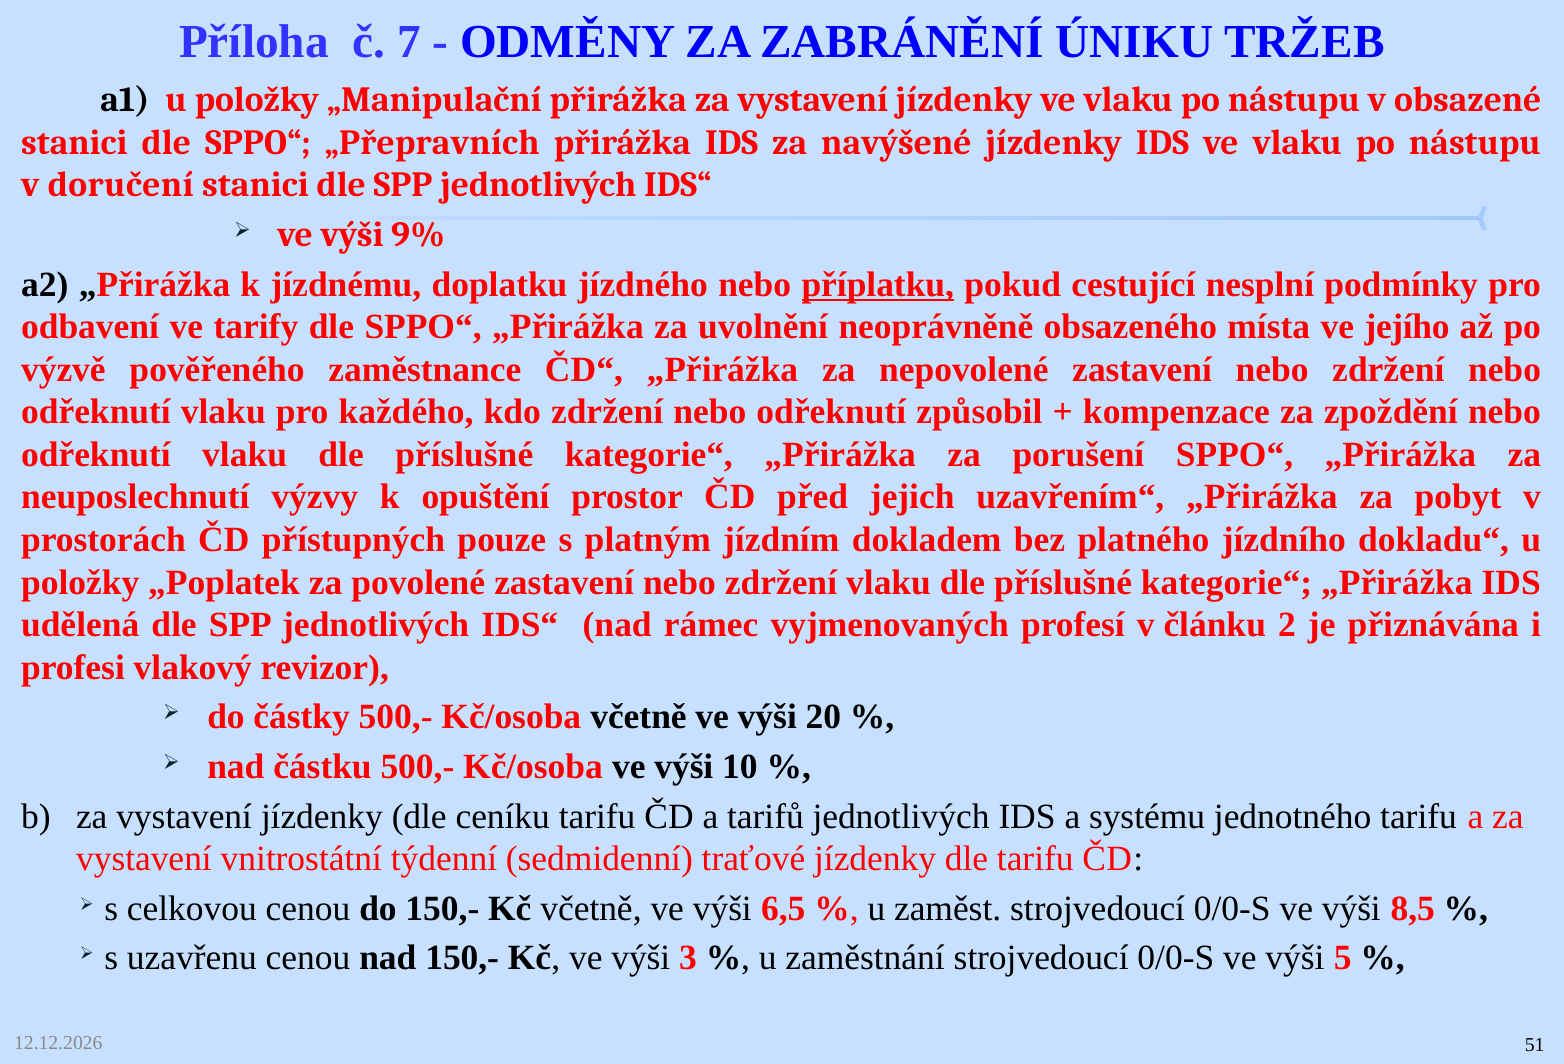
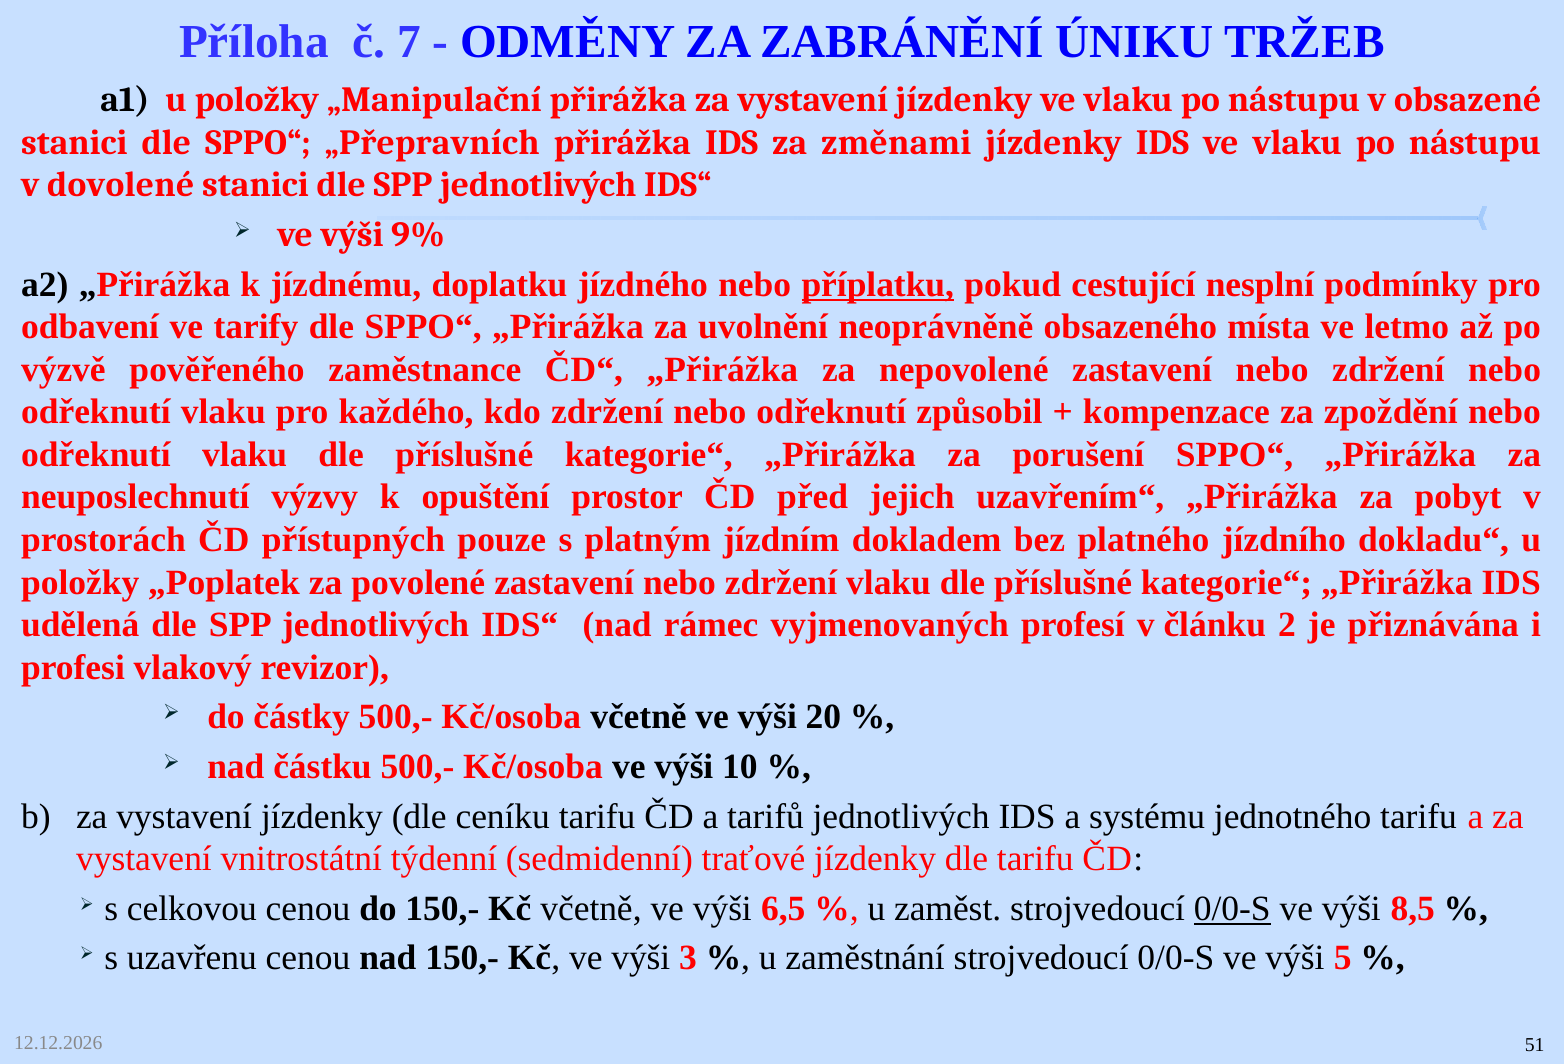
navýšené: navýšené -> změnami
doručení: doručení -> dovolené
jejího: jejího -> letmo
0/0-S at (1232, 909) underline: none -> present
